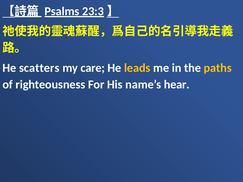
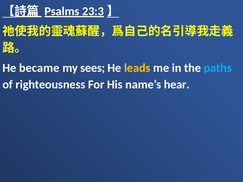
scatters: scatters -> became
care: care -> sees
paths colour: yellow -> light blue
